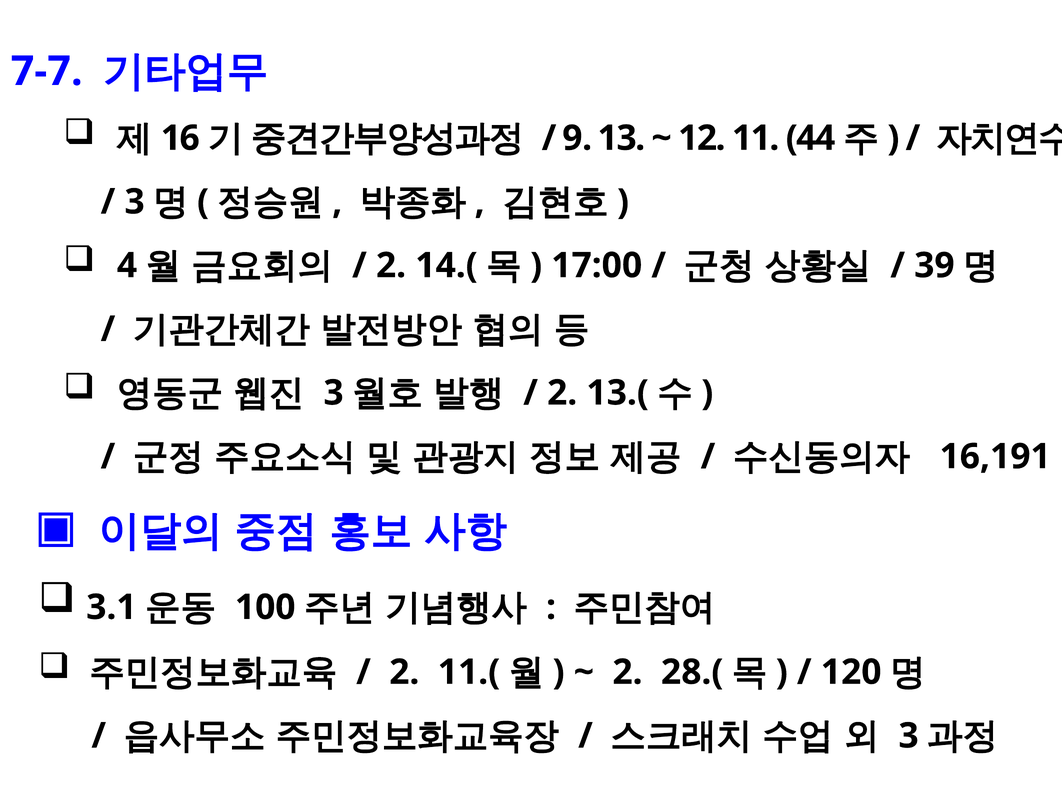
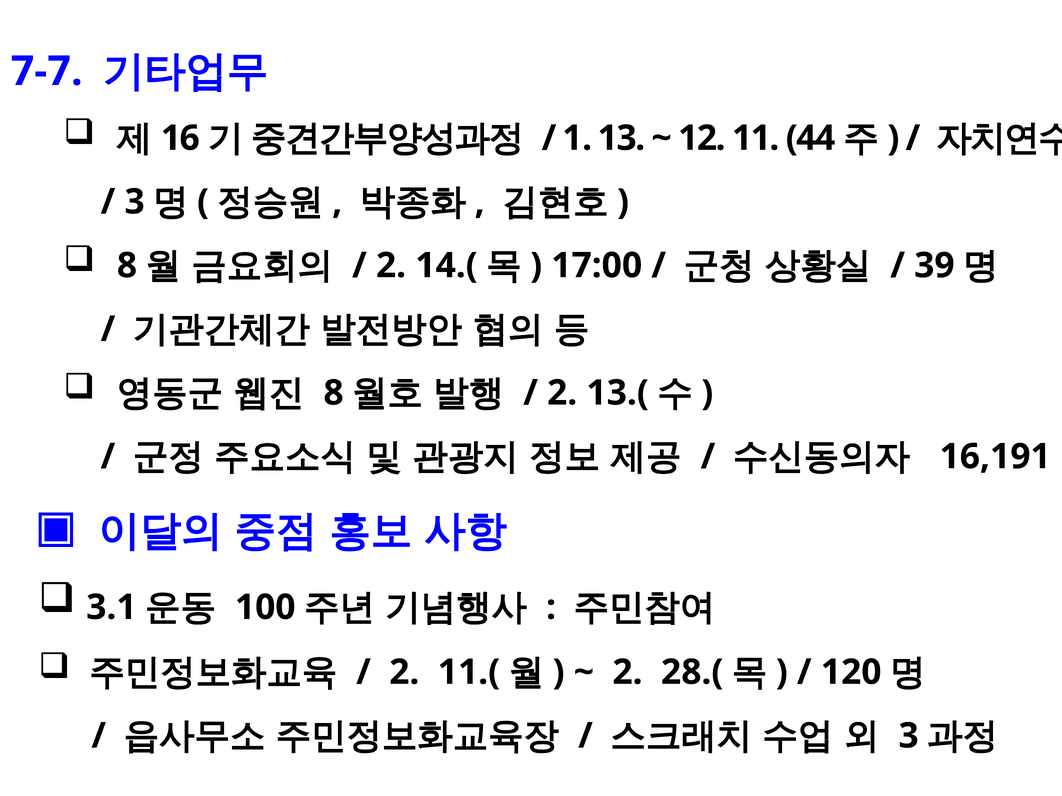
9: 9 -> 1
4 at (127, 266): 4 -> 8
3 at (334, 393): 3 -> 8
